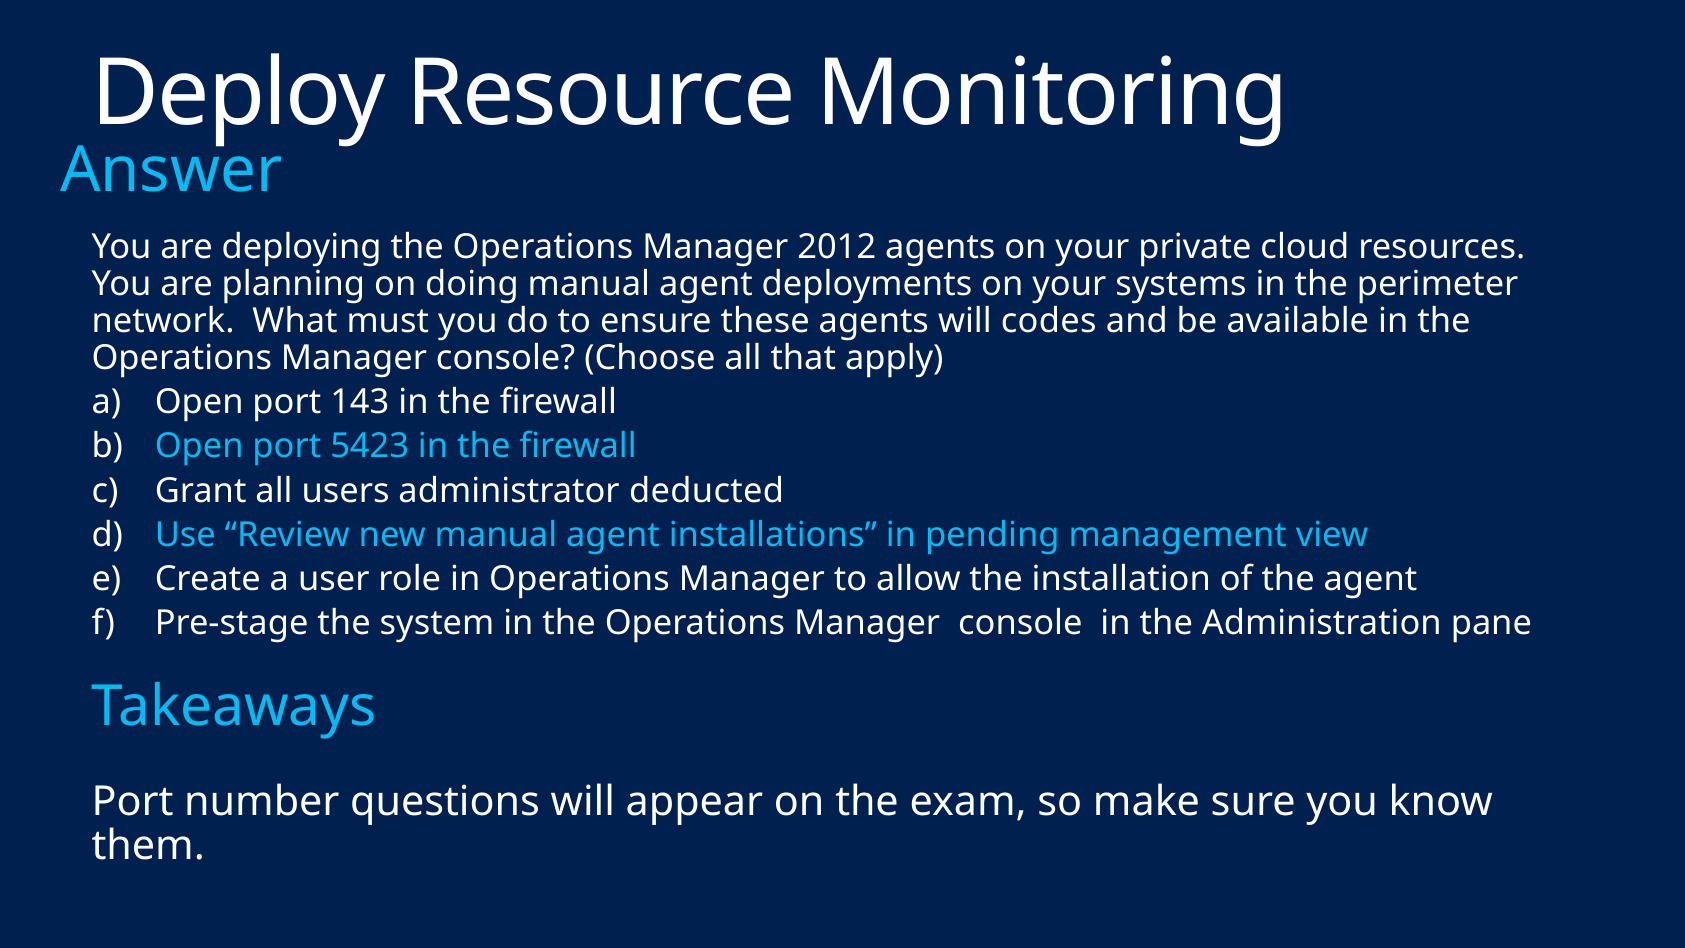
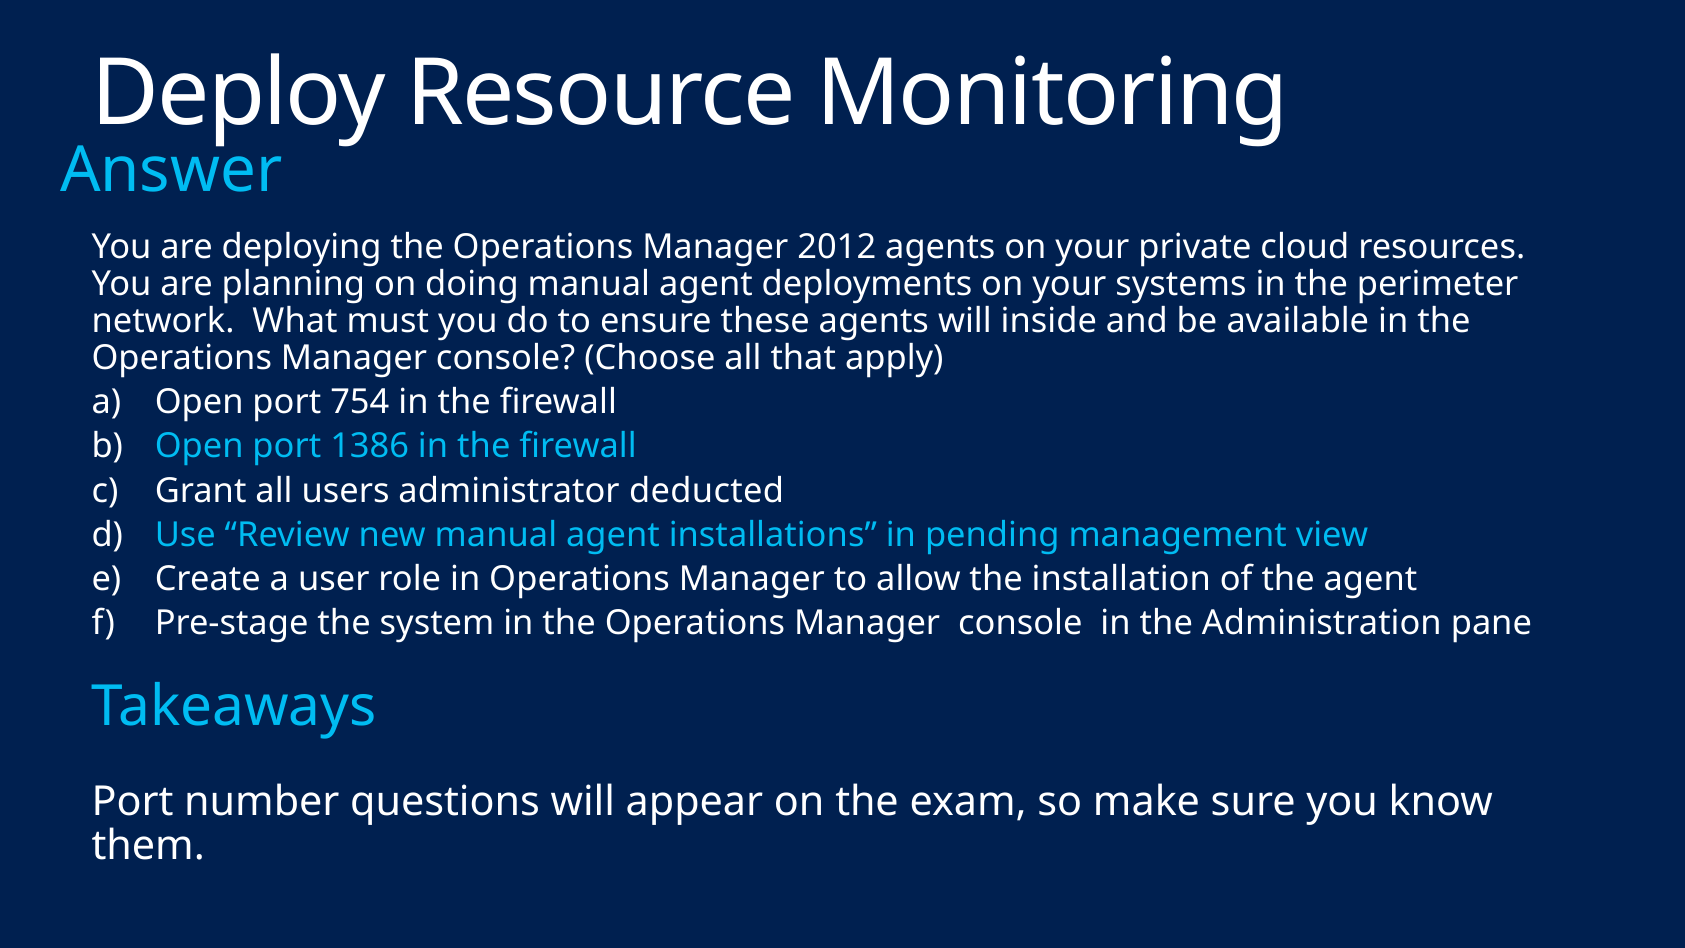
codes: codes -> inside
143: 143 -> 754
5423: 5423 -> 1386
